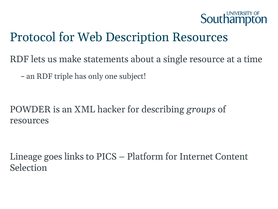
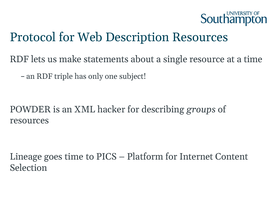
goes links: links -> time
